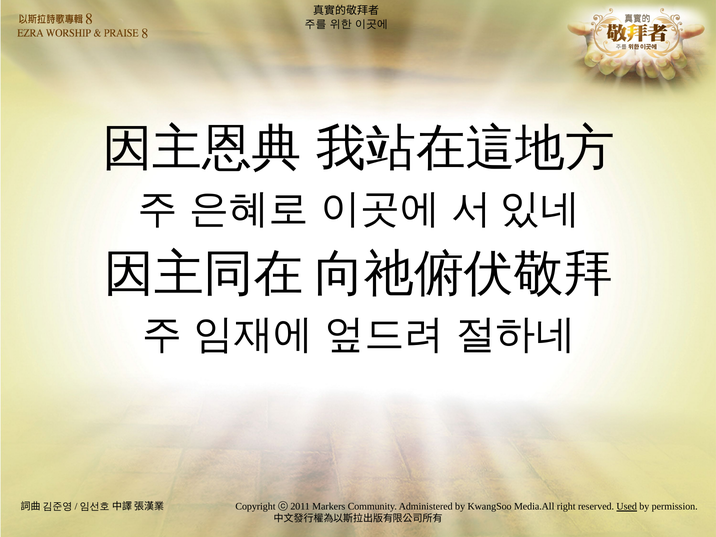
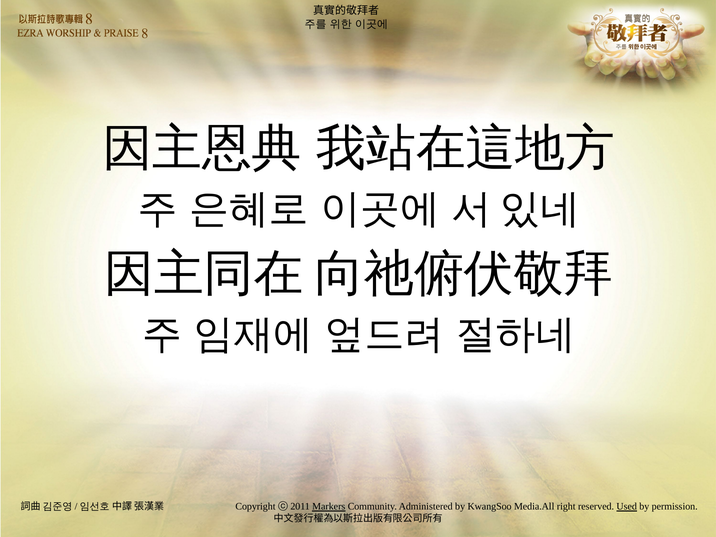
Markers underline: none -> present
